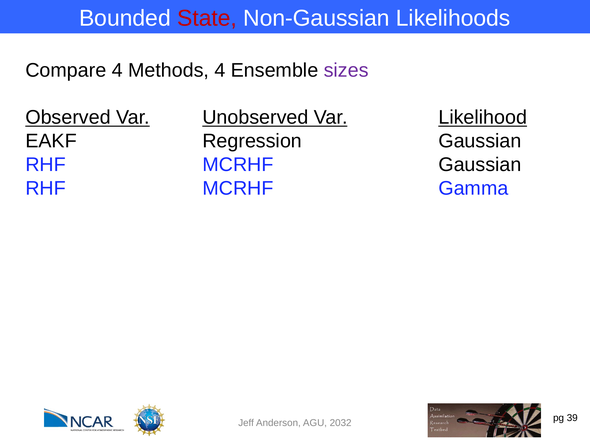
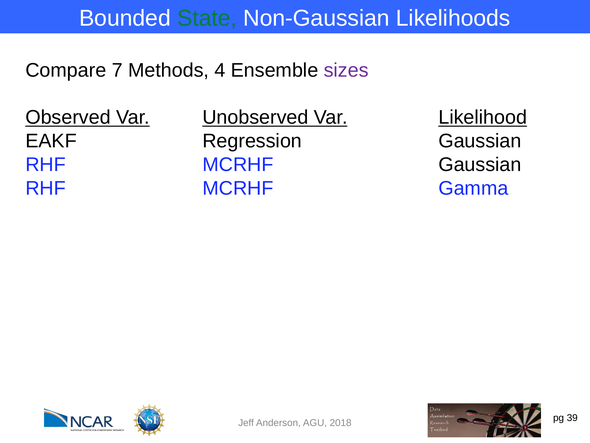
State colour: red -> green
Compare 4: 4 -> 7
2032: 2032 -> 2018
